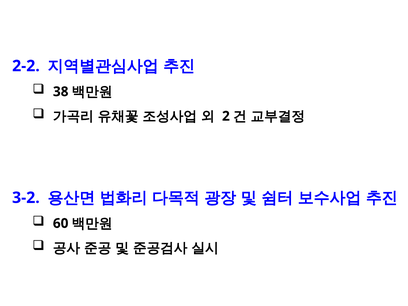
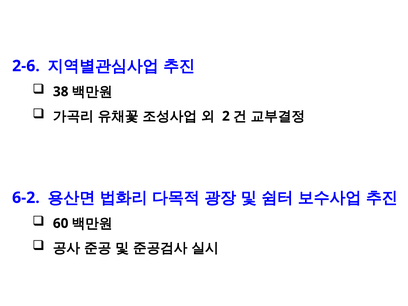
2-2: 2-2 -> 2-6
3-2: 3-2 -> 6-2
